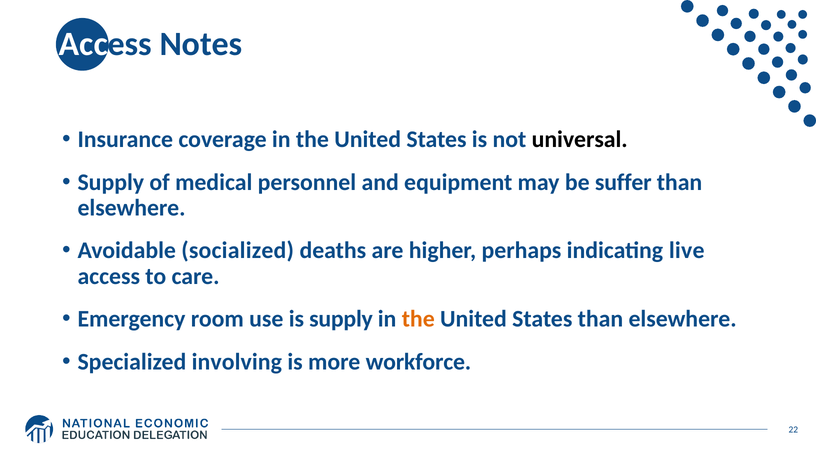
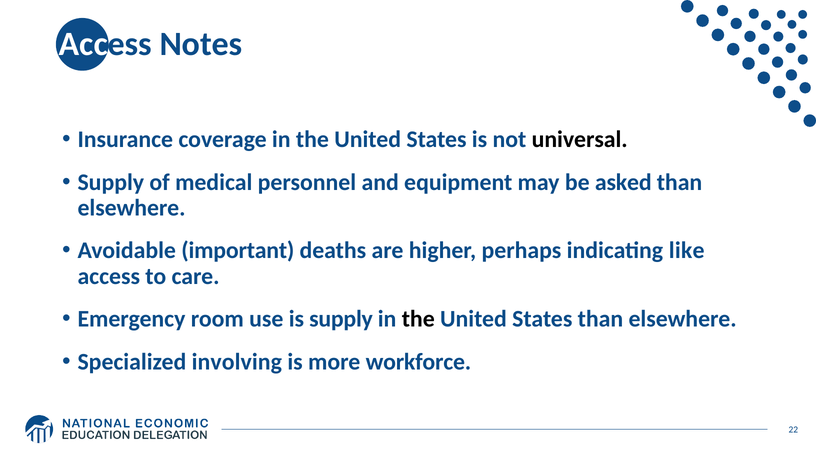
suffer: suffer -> asked
socialized: socialized -> important
live: live -> like
the at (418, 319) colour: orange -> black
